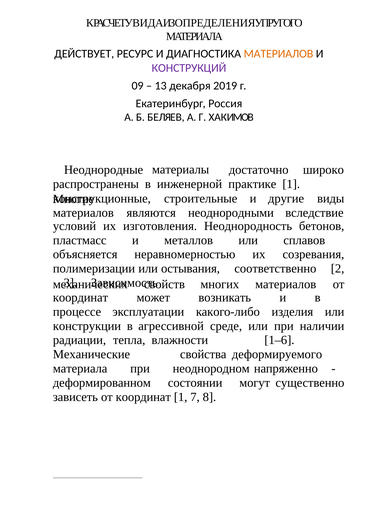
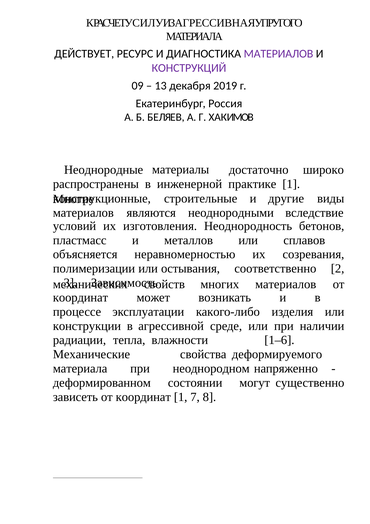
ВИДА: ВИДА -> СИЛУ
ОПРЕДЕЛЕНИЯ: ОПРЕДЕЛЕНИЯ -> АГРЕССИВНАЯ
МАТЕРИАЛОВ at (278, 54) colour: orange -> purple
